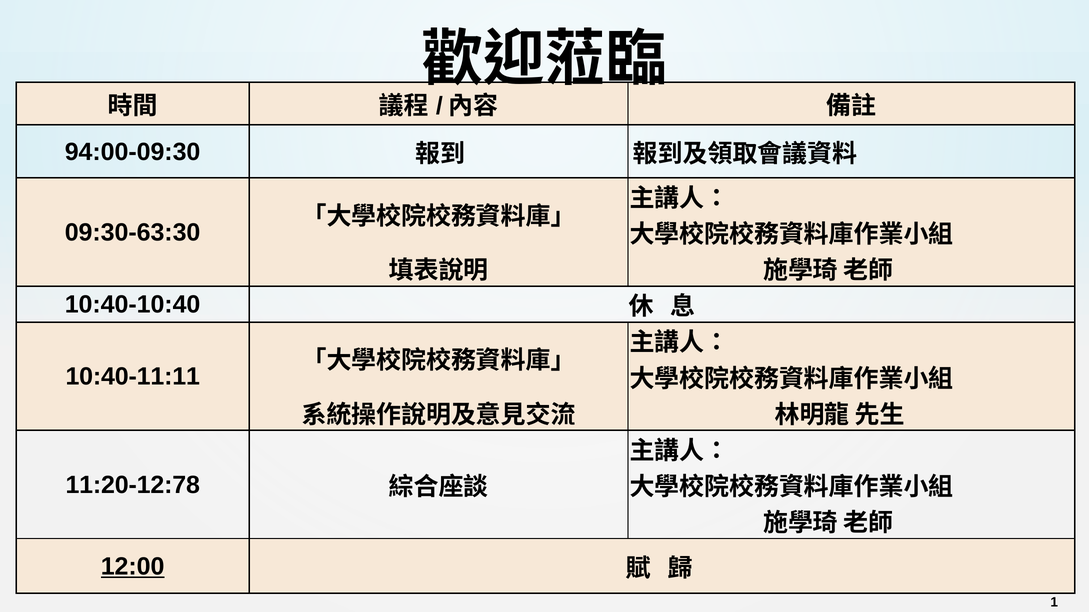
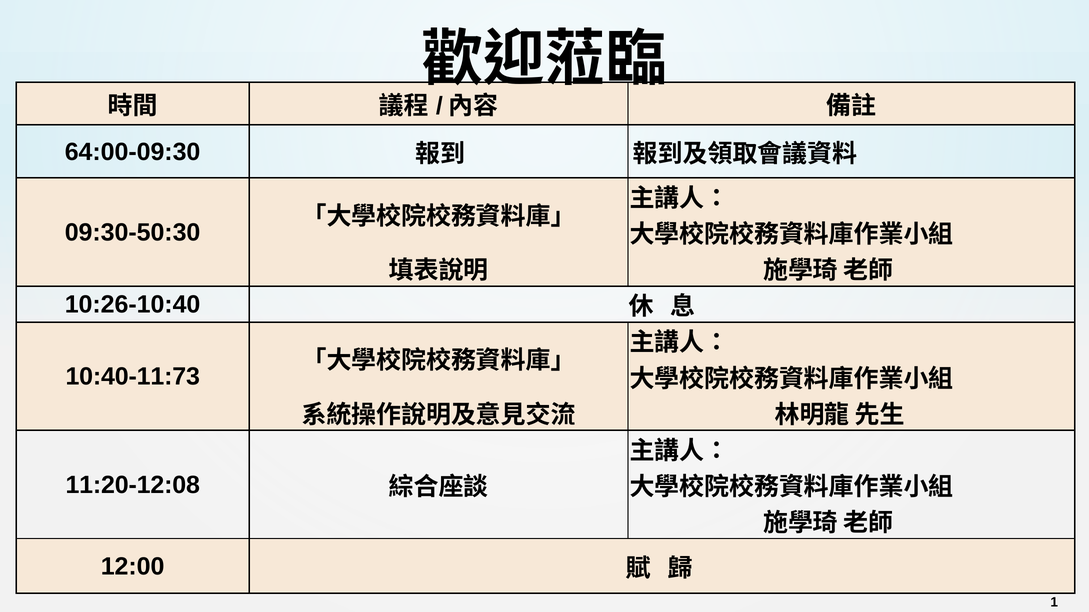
94:00-09:30: 94:00-09:30 -> 64:00-09:30
09:30-63:30: 09:30-63:30 -> 09:30-50:30
10:40-10:40: 10:40-10:40 -> 10:26-10:40
10:40-11:11: 10:40-11:11 -> 10:40-11:73
11:20-12:78: 11:20-12:78 -> 11:20-12:08
12:00 underline: present -> none
